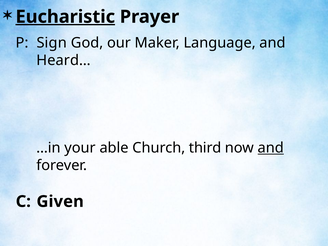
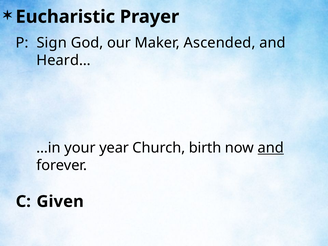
Eucharistic underline: present -> none
Language: Language -> Ascended
able: able -> year
third: third -> birth
